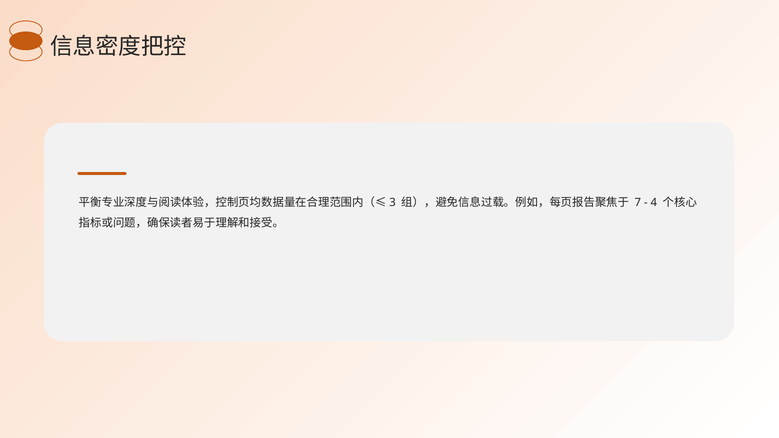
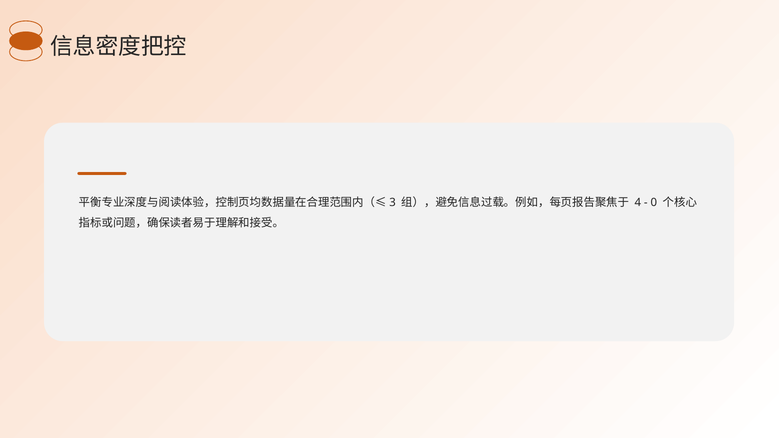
7: 7 -> 4
4: 4 -> 0
